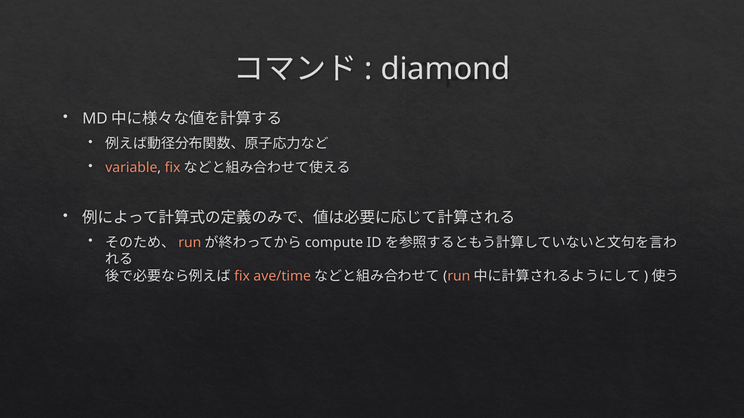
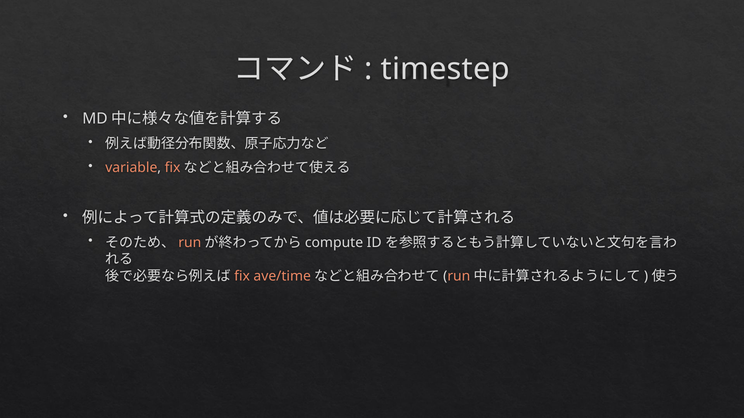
diamond: diamond -> timestep
